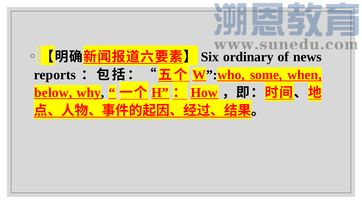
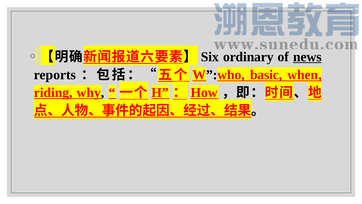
news underline: none -> present
some: some -> basic
below: below -> riding
